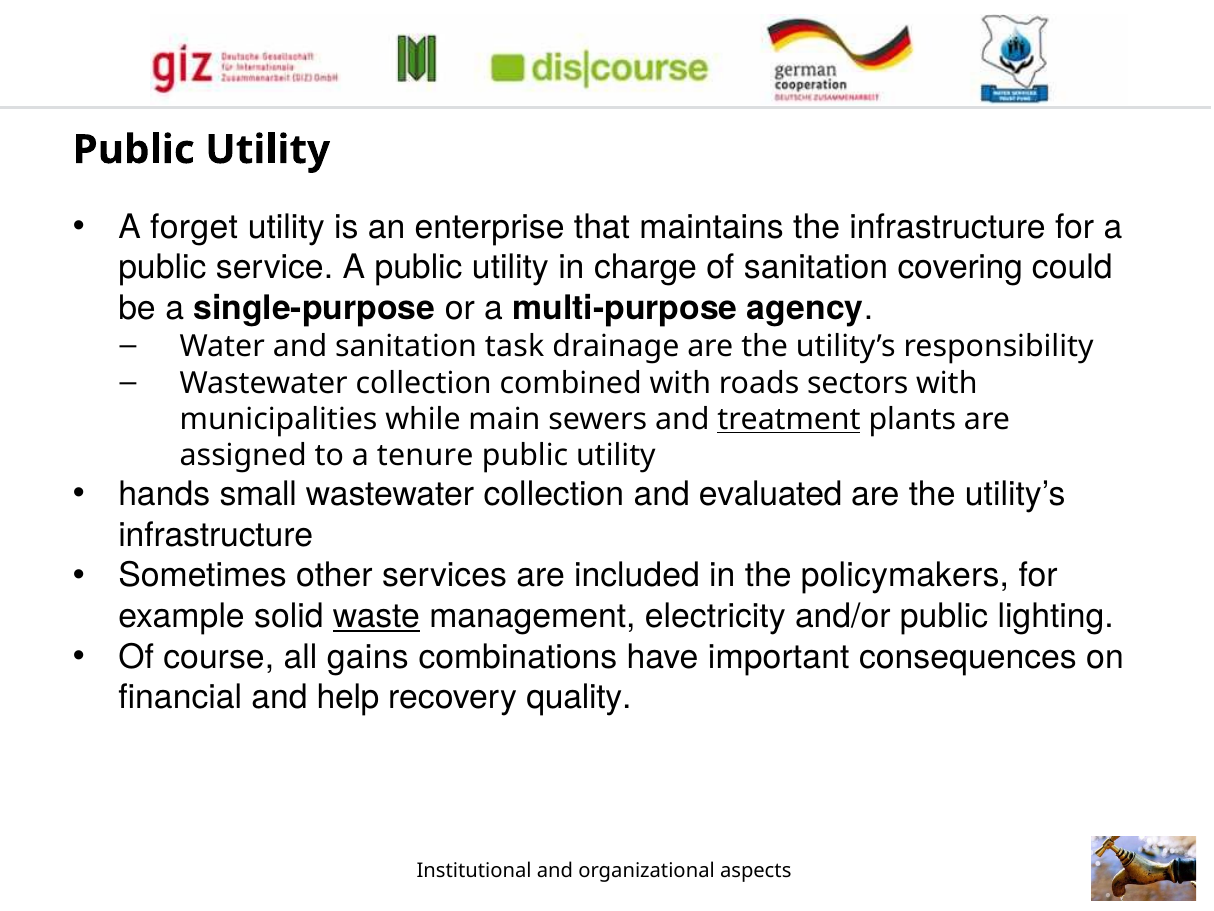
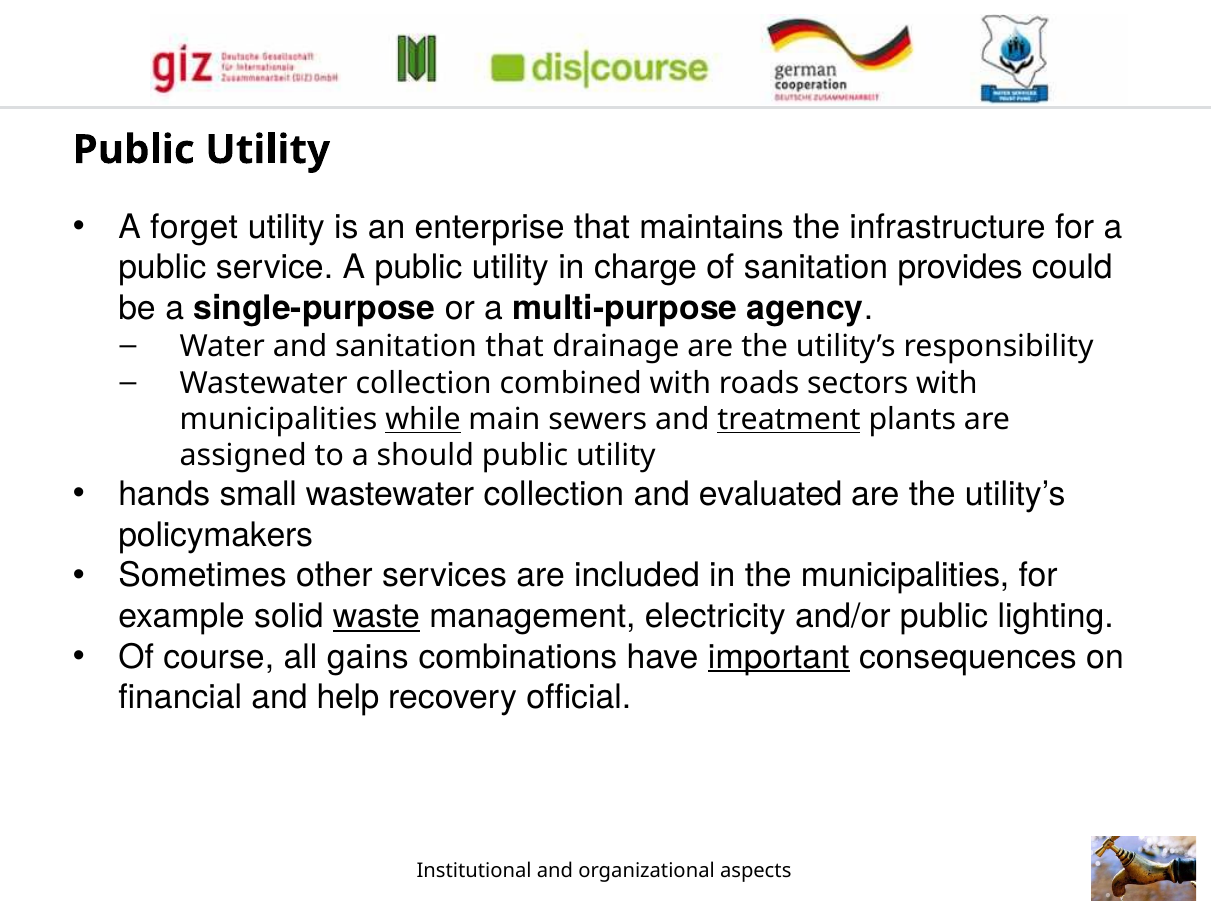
covering: covering -> provides
sanitation task: task -> that
while underline: none -> present
tenure: tenure -> should
infrastructure at (216, 535): infrastructure -> policymakers
the policymakers: policymakers -> municipalities
important underline: none -> present
quality: quality -> official
